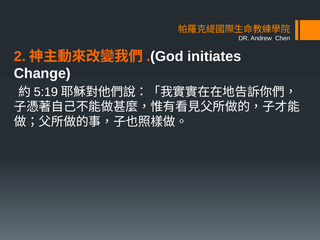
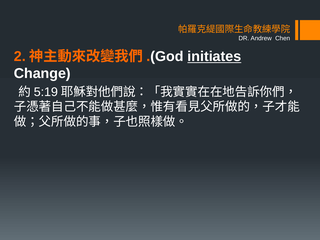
initiates underline: none -> present
